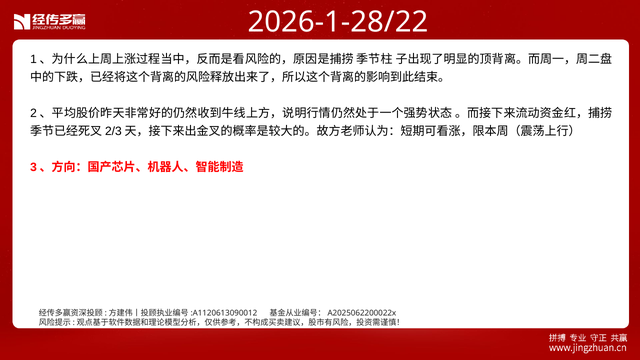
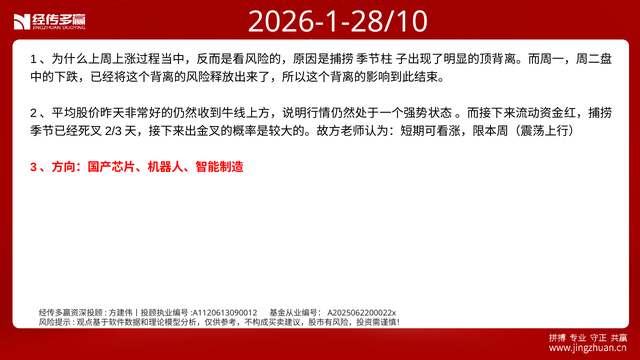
2026-1-28/22: 2026-1-28/22 -> 2026-1-28/10
